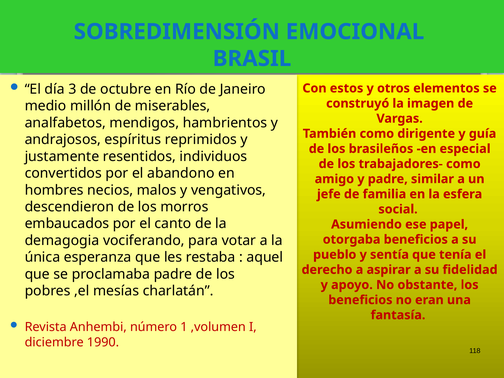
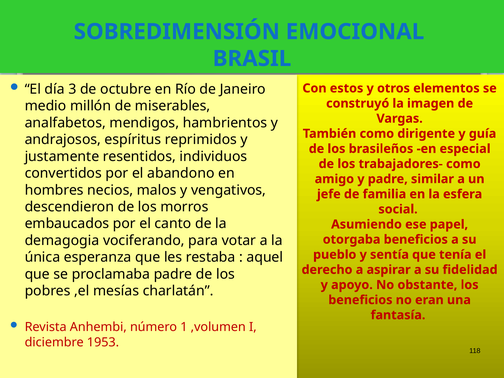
1990: 1990 -> 1953
